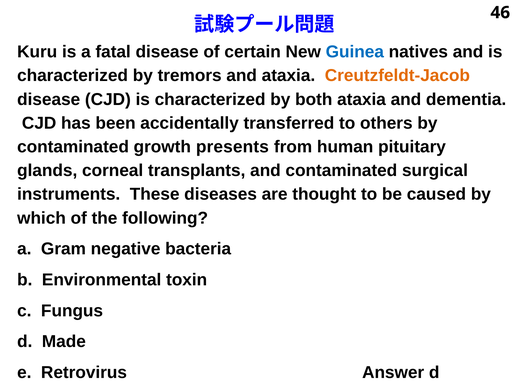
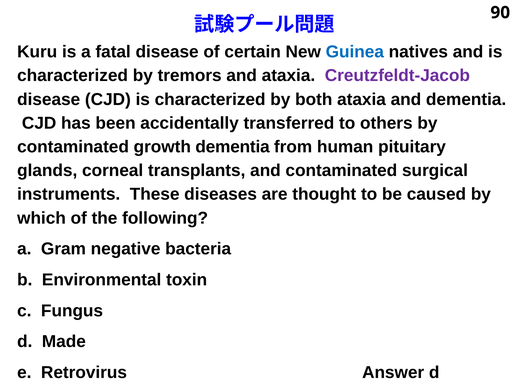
46: 46 -> 90
Creutzfeldt-Jacob colour: orange -> purple
growth presents: presents -> dementia
